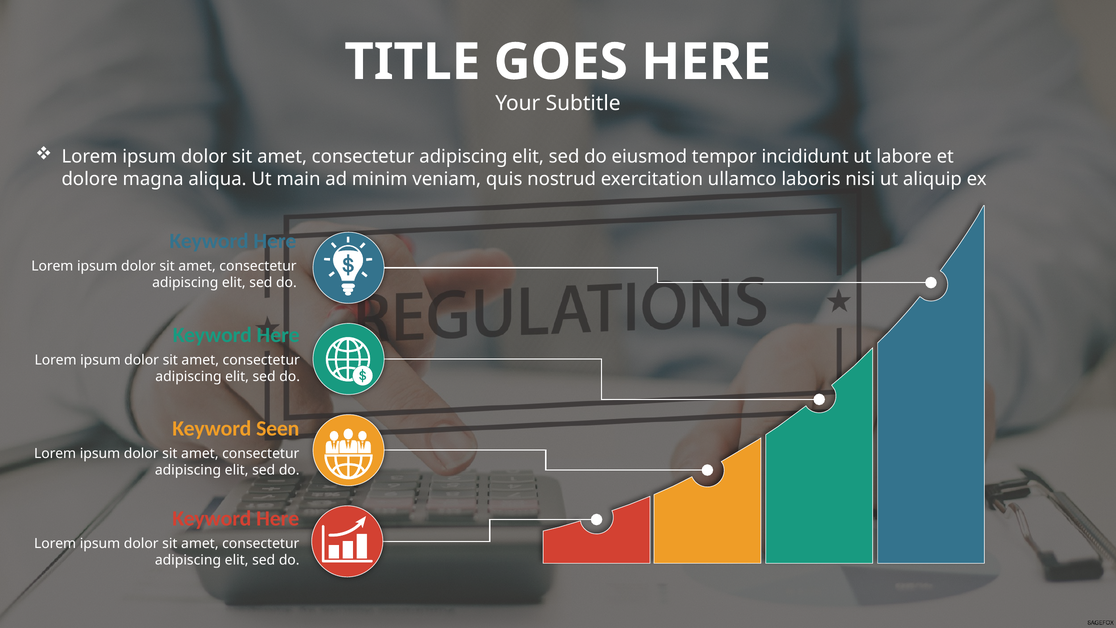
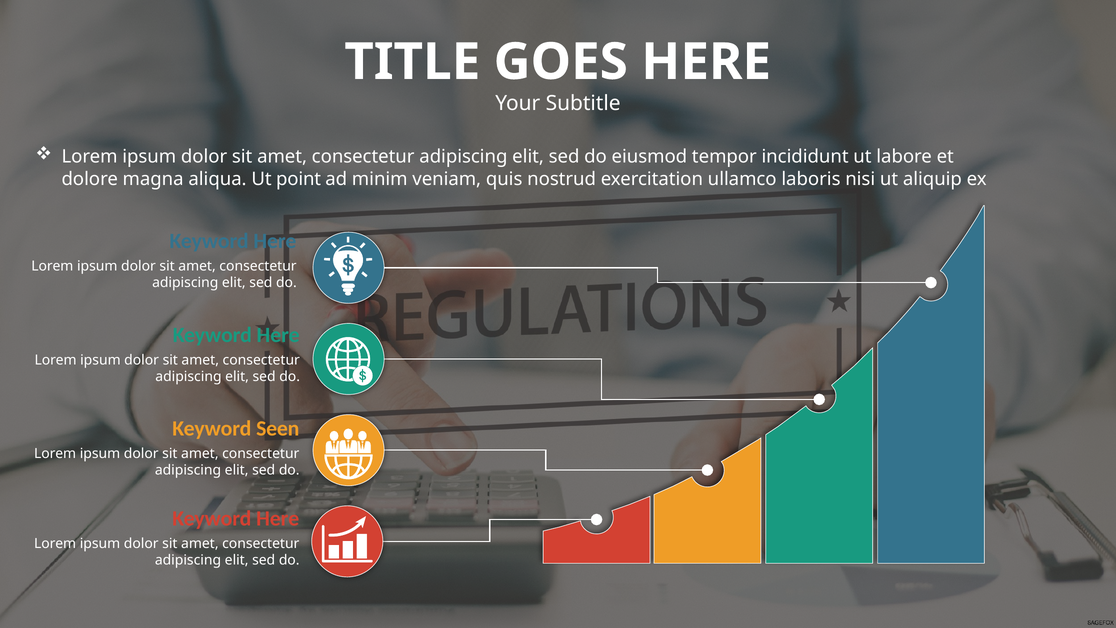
main: main -> point
